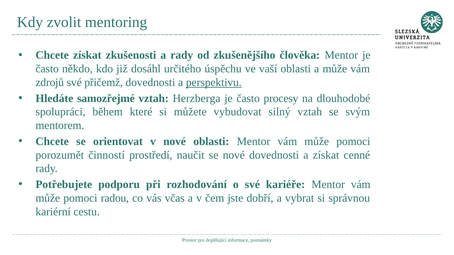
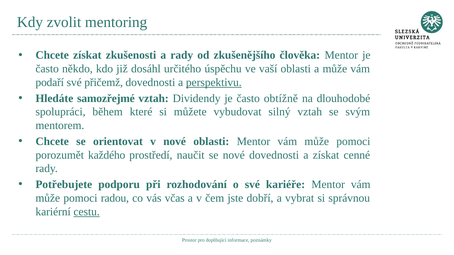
zdrojů: zdrojů -> podaří
Herzberga: Herzberga -> Dividendy
procesy: procesy -> obtížně
činností: činností -> každého
cestu underline: none -> present
